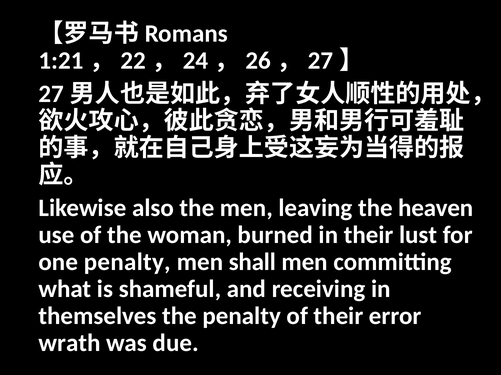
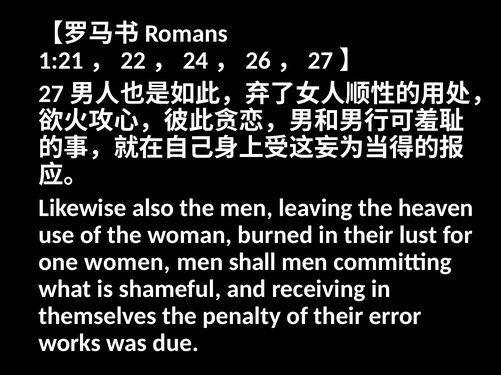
one penalty: penalty -> women
wrath: wrath -> works
